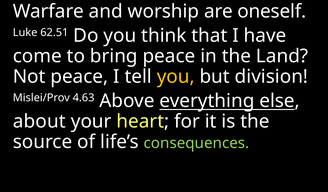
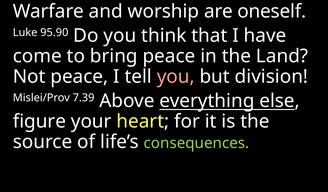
62.51: 62.51 -> 95.90
you at (176, 77) colour: yellow -> pink
4.63: 4.63 -> 7.39
about: about -> figure
